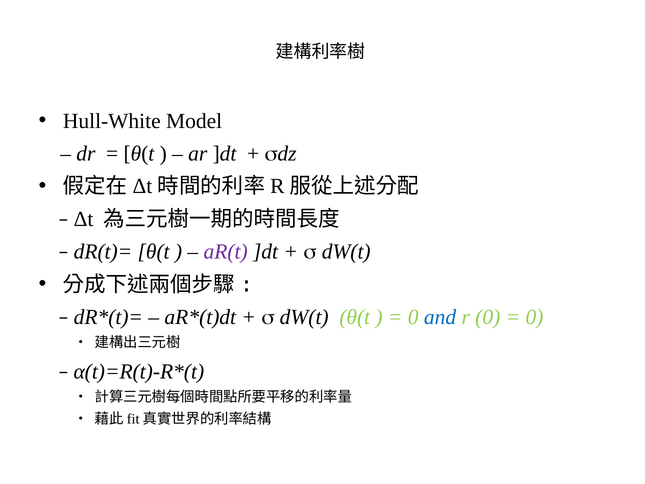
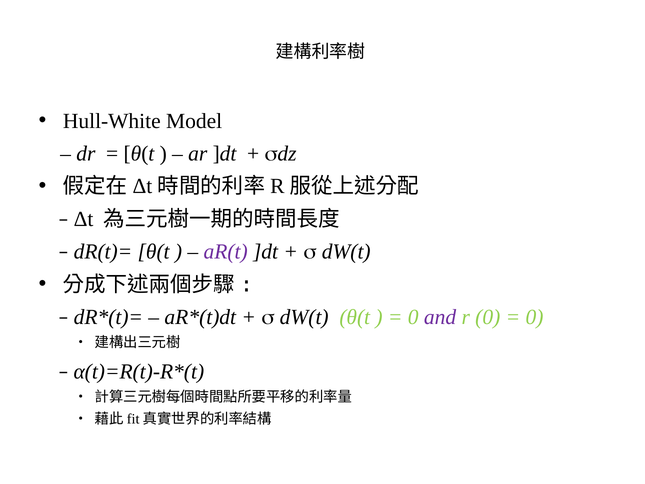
and colour: blue -> purple
